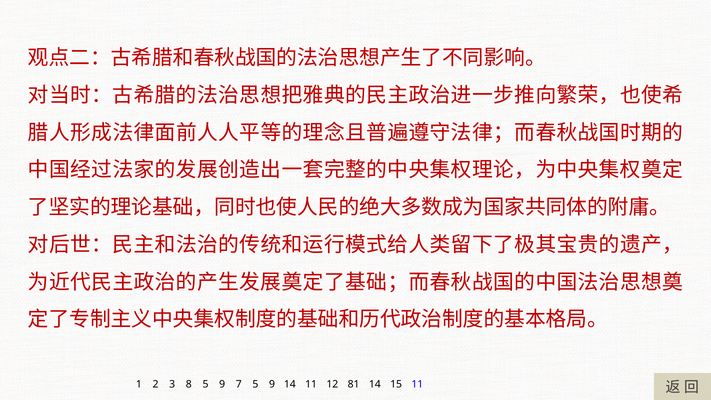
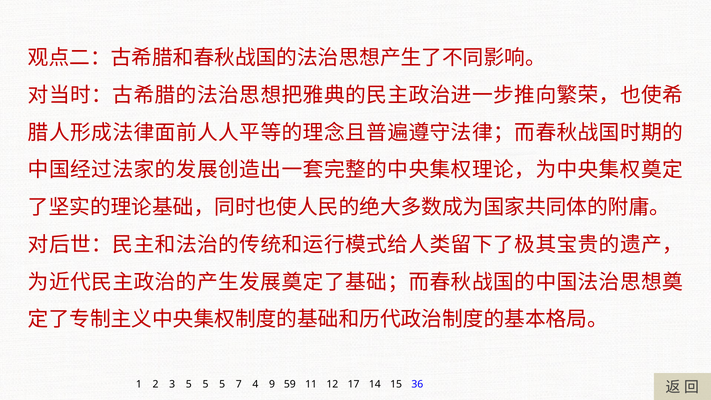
3 8: 8 -> 5
9 at (222, 384): 9 -> 5
7 5: 5 -> 4
9 14: 14 -> 59
81: 81 -> 17
15 11: 11 -> 36
